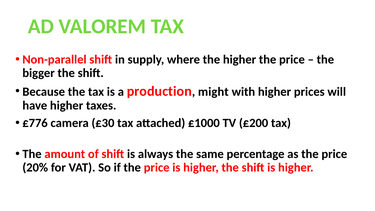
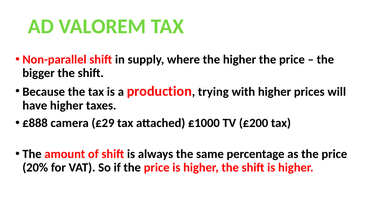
might: might -> trying
£776: £776 -> £888
£30: £30 -> £29
